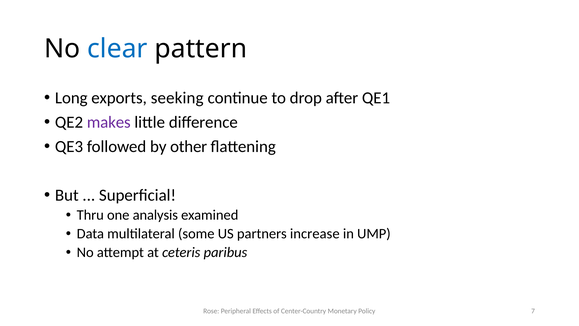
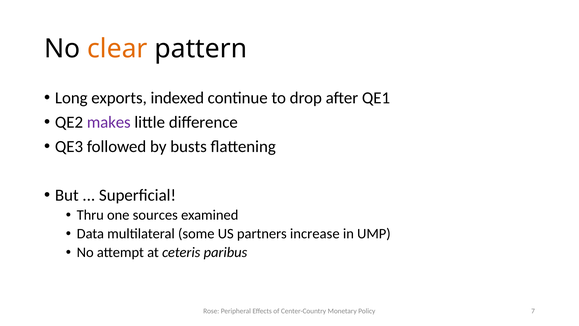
clear colour: blue -> orange
seeking: seeking -> indexed
other: other -> busts
analysis: analysis -> sources
